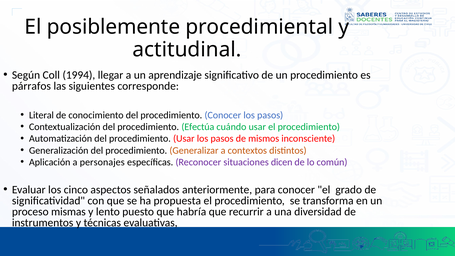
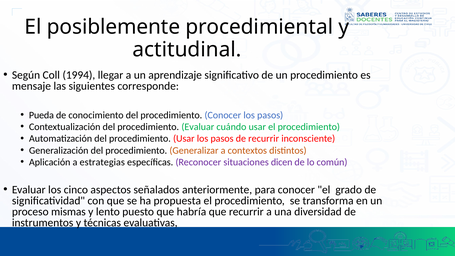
párrafos: párrafos -> mensaje
Literal: Literal -> Pueda
procedimiento Efectúa: Efectúa -> Evaluar
de mismos: mismos -> recurrir
personajes: personajes -> estrategias
